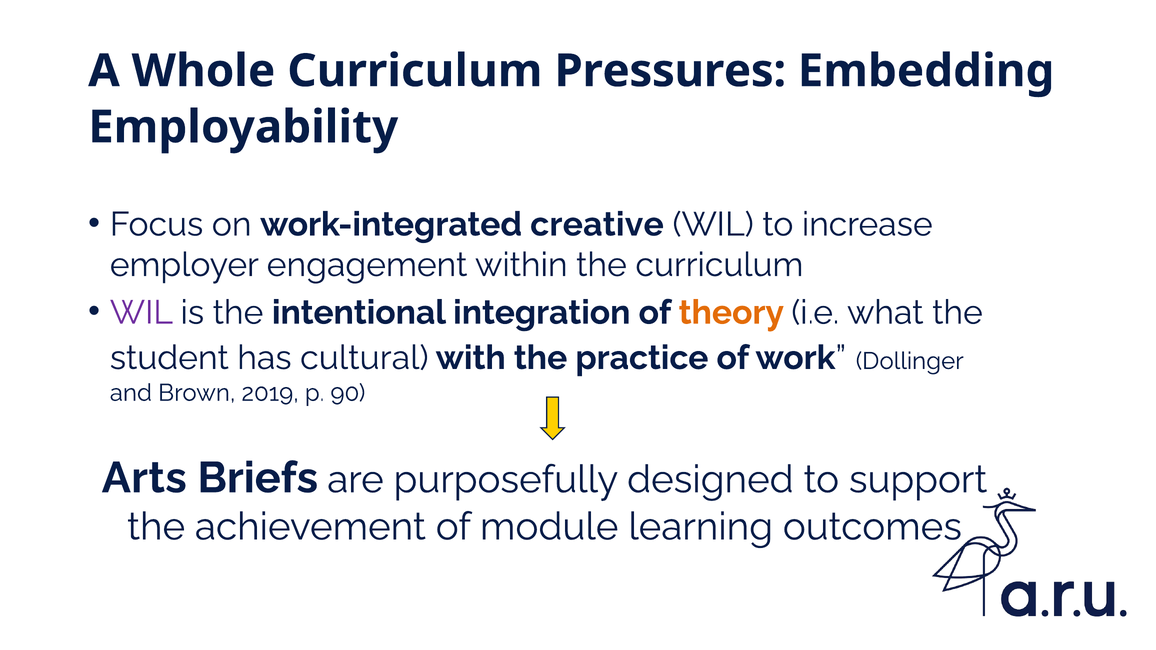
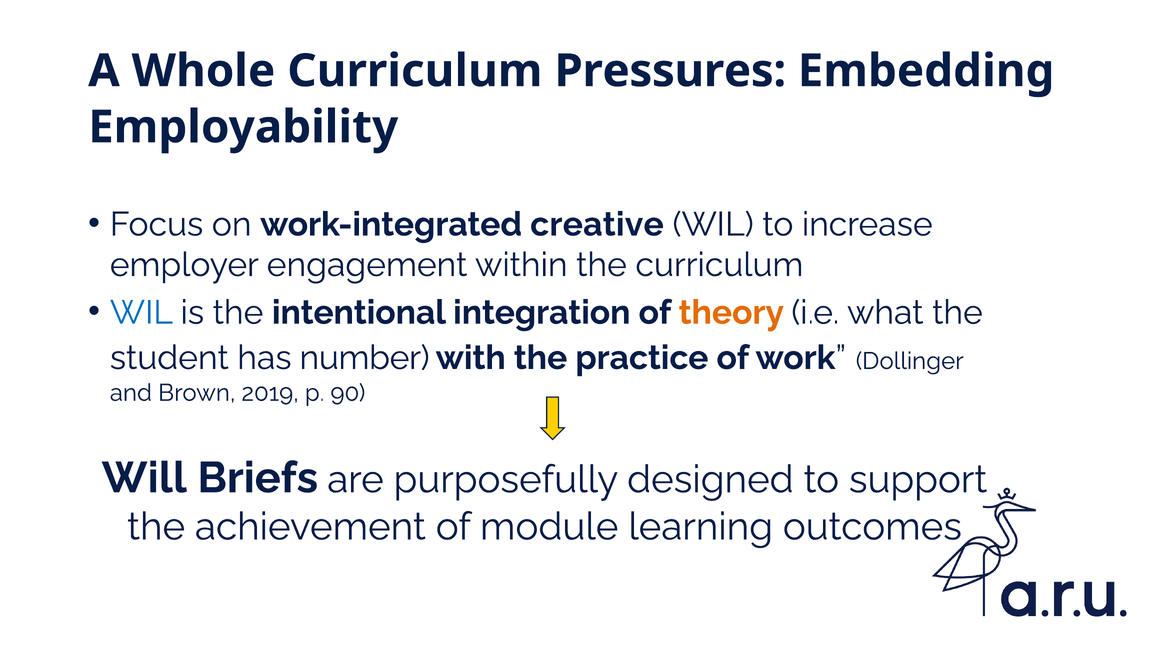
WIL at (141, 313) colour: purple -> blue
cultural: cultural -> number
Arts: Arts -> Will
